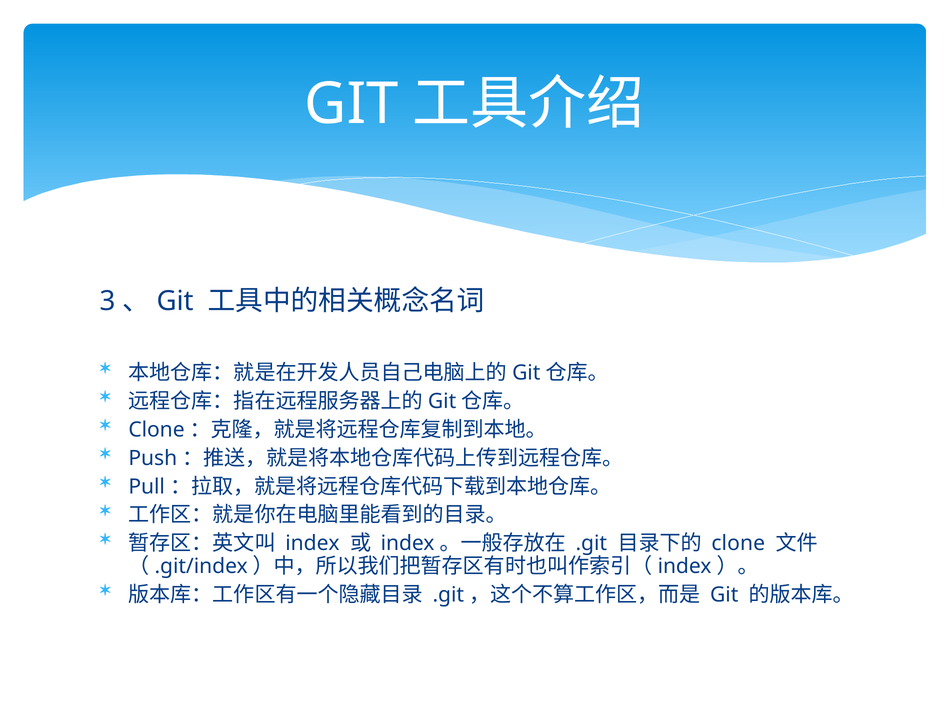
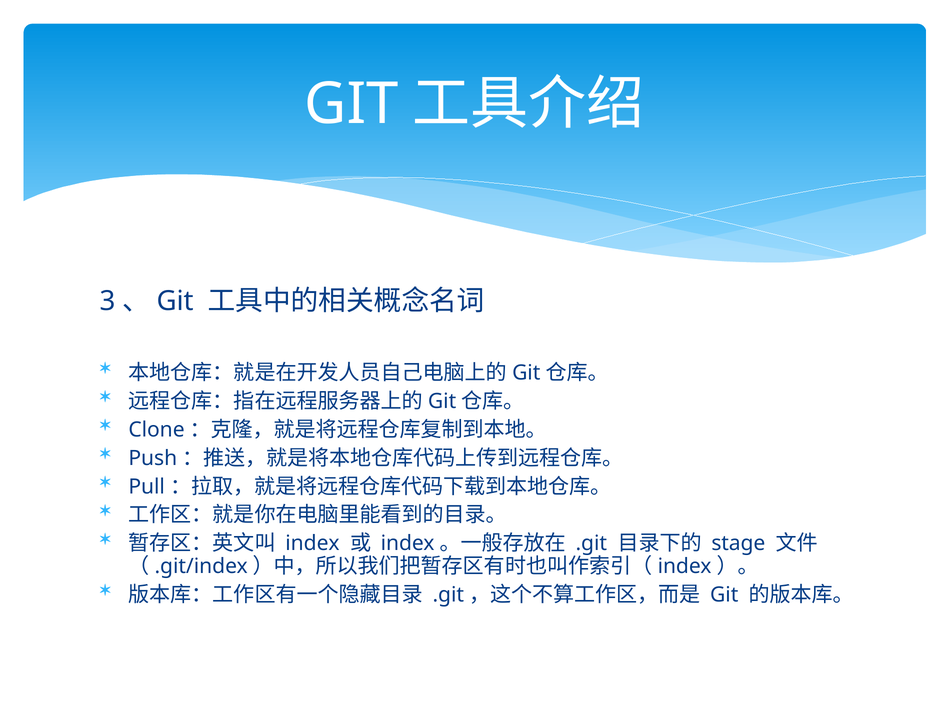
clone: clone -> stage
